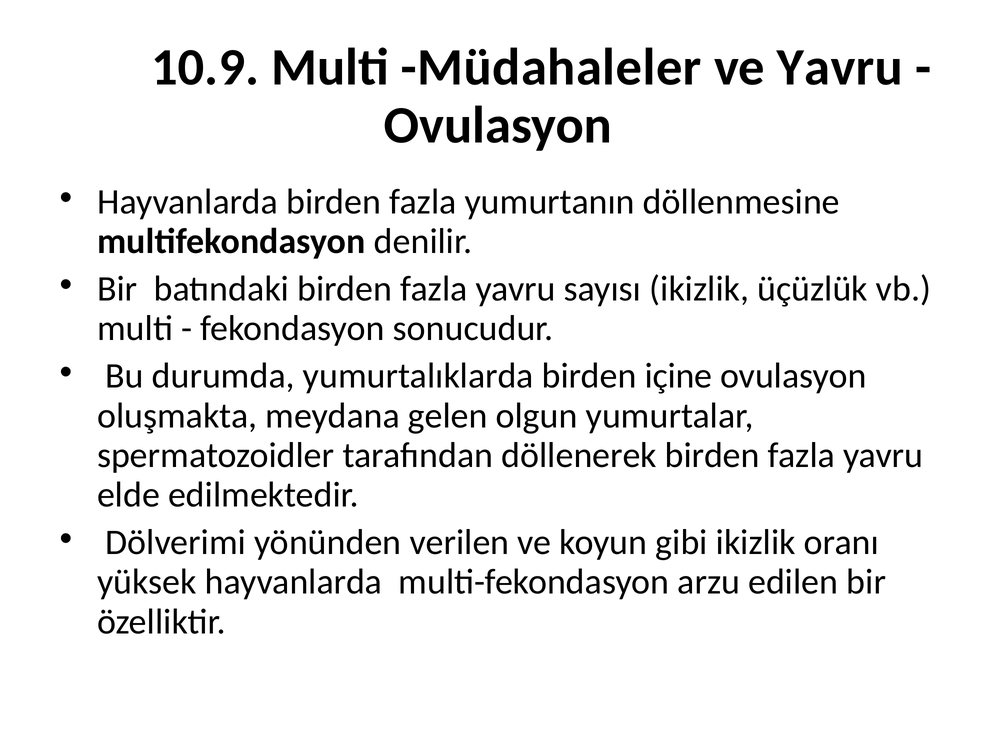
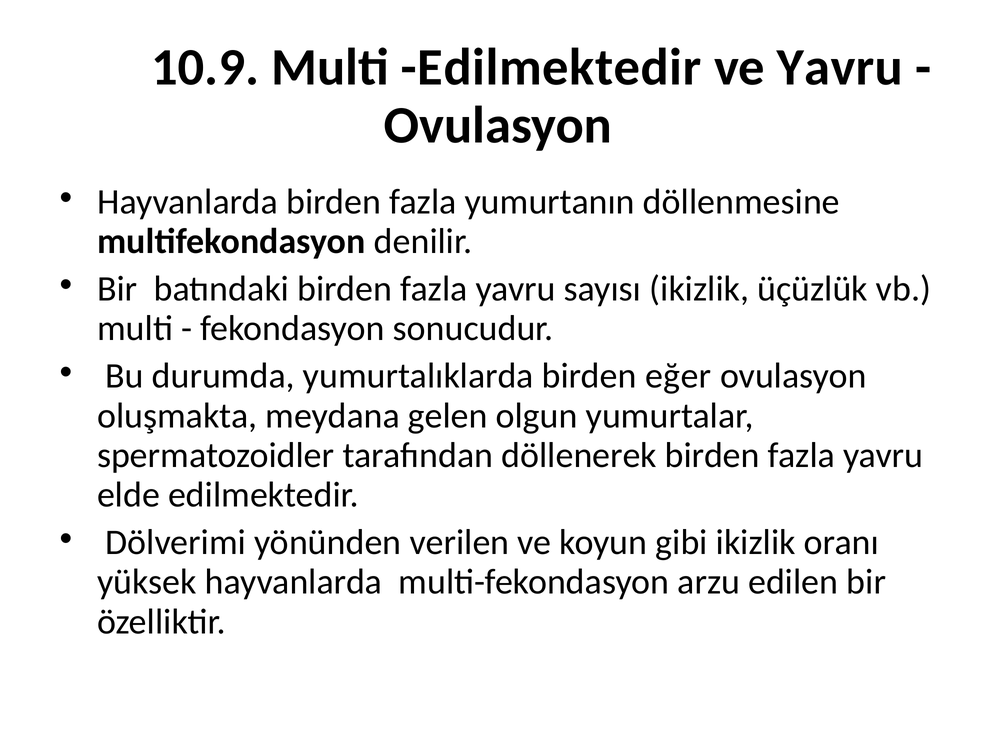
Multi Müdahaleler: Müdahaleler -> Edilmektedir
içine: içine -> eğer
